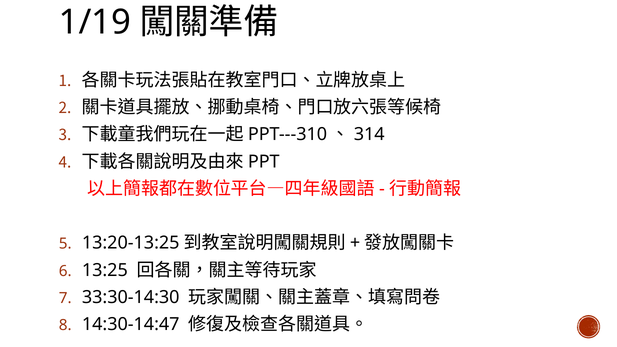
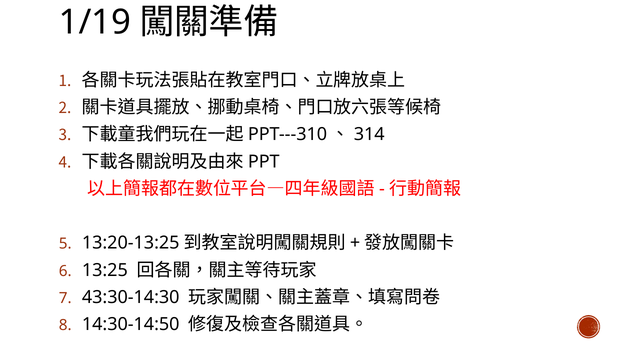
33:30-14:30: 33:30-14:30 -> 43:30-14:30
14:30-14:47: 14:30-14:47 -> 14:30-14:50
